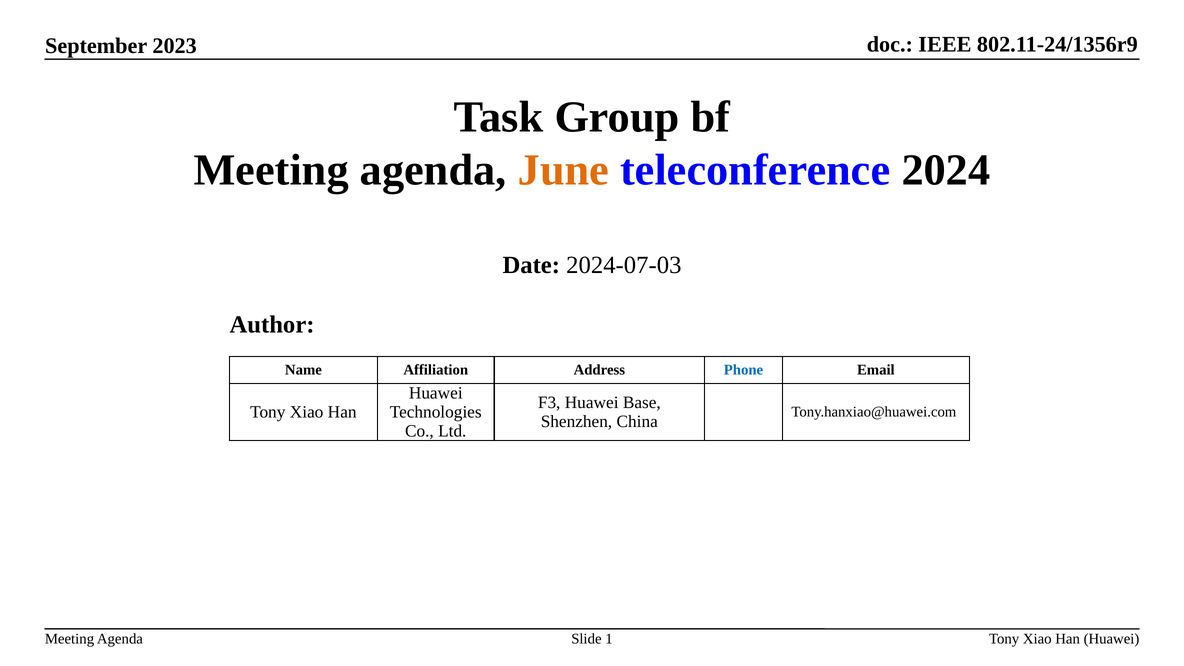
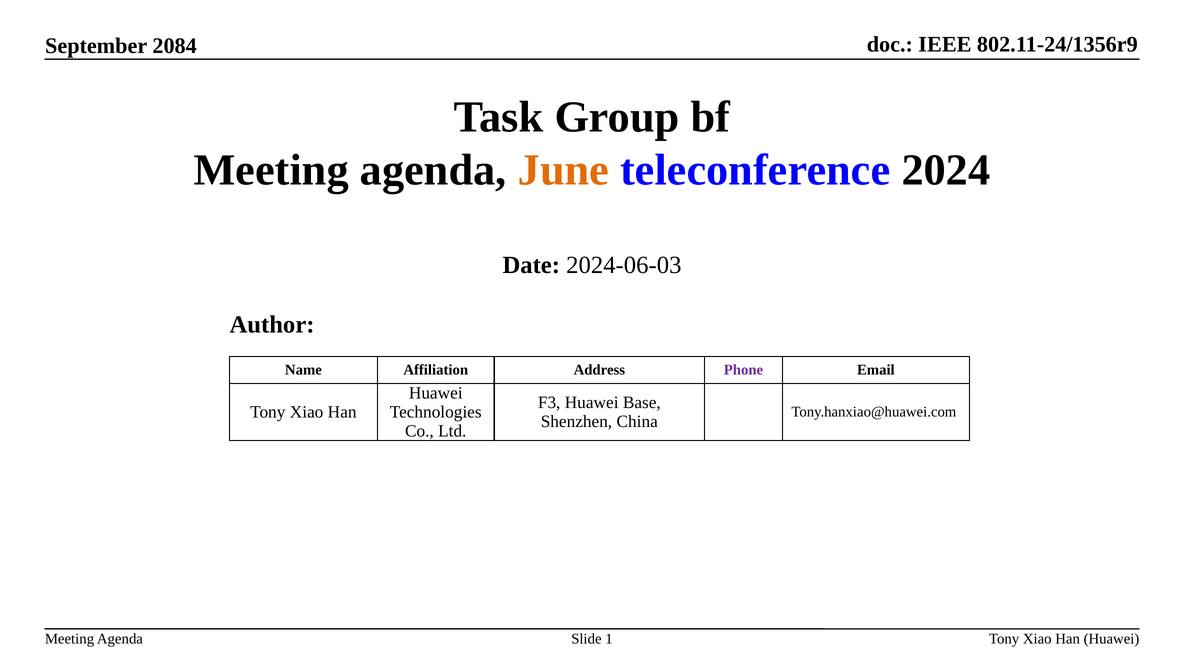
2023: 2023 -> 2084
2024-07-03: 2024-07-03 -> 2024-06-03
Phone colour: blue -> purple
